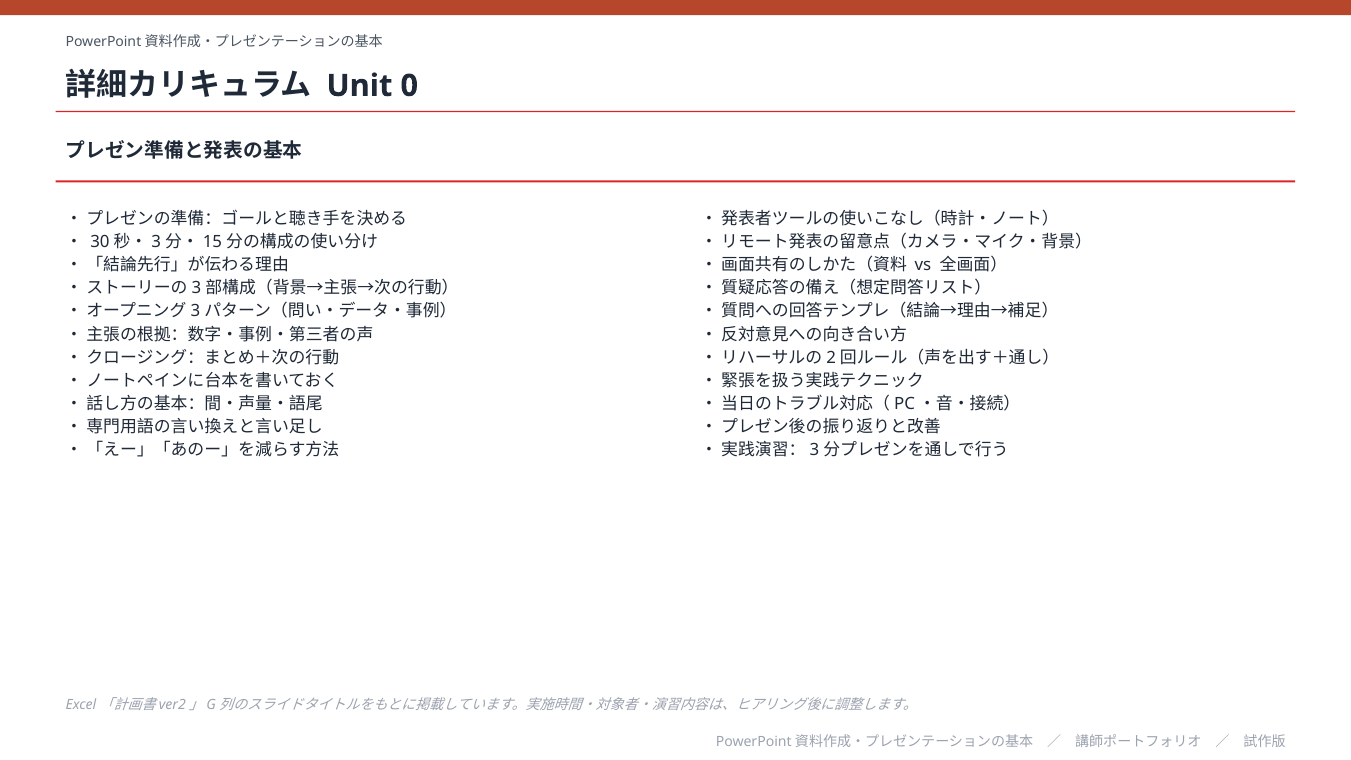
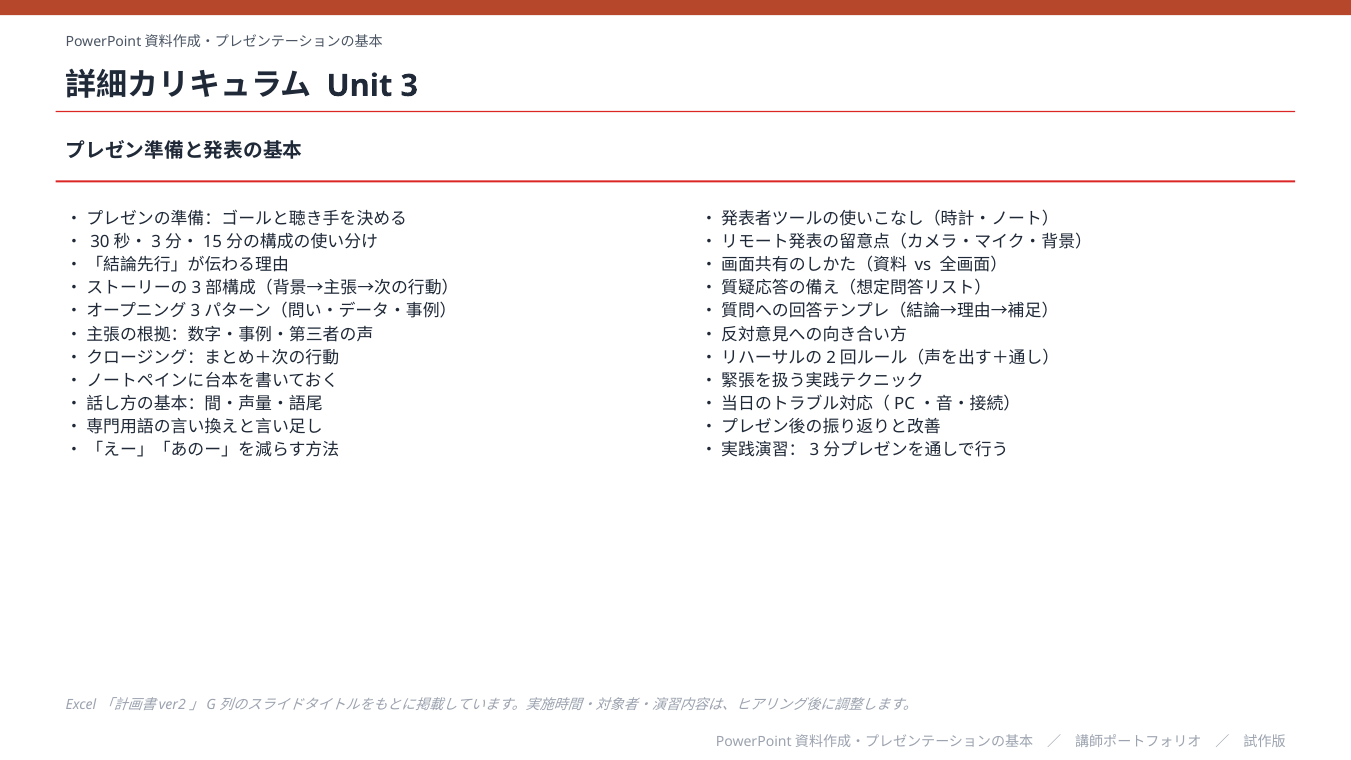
0: 0 -> 3
